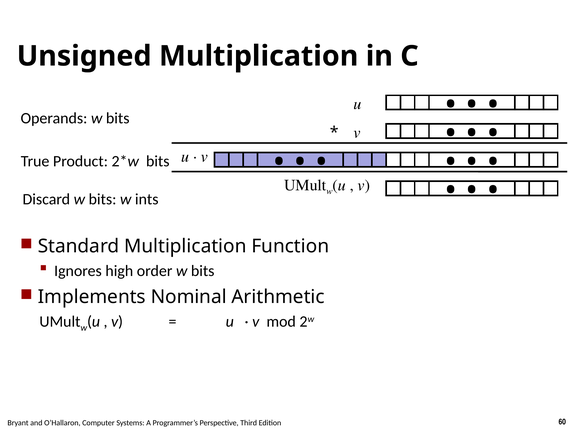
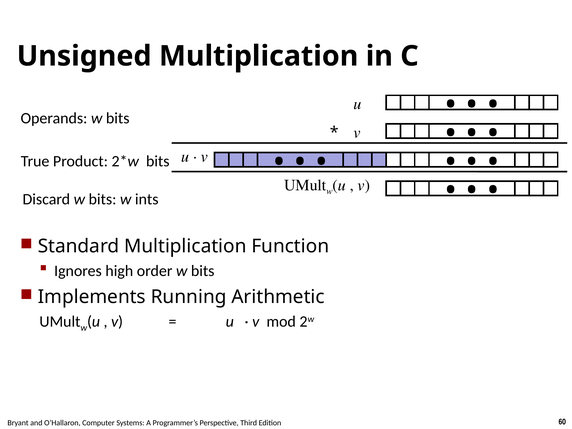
Nominal: Nominal -> Running
